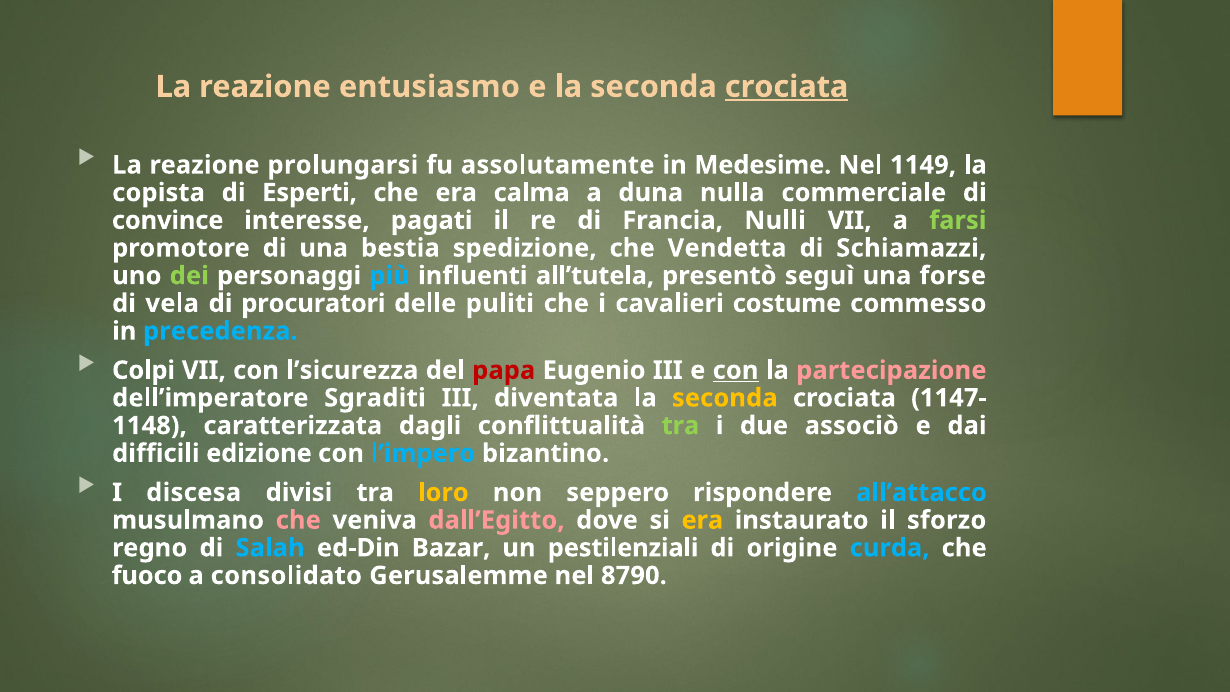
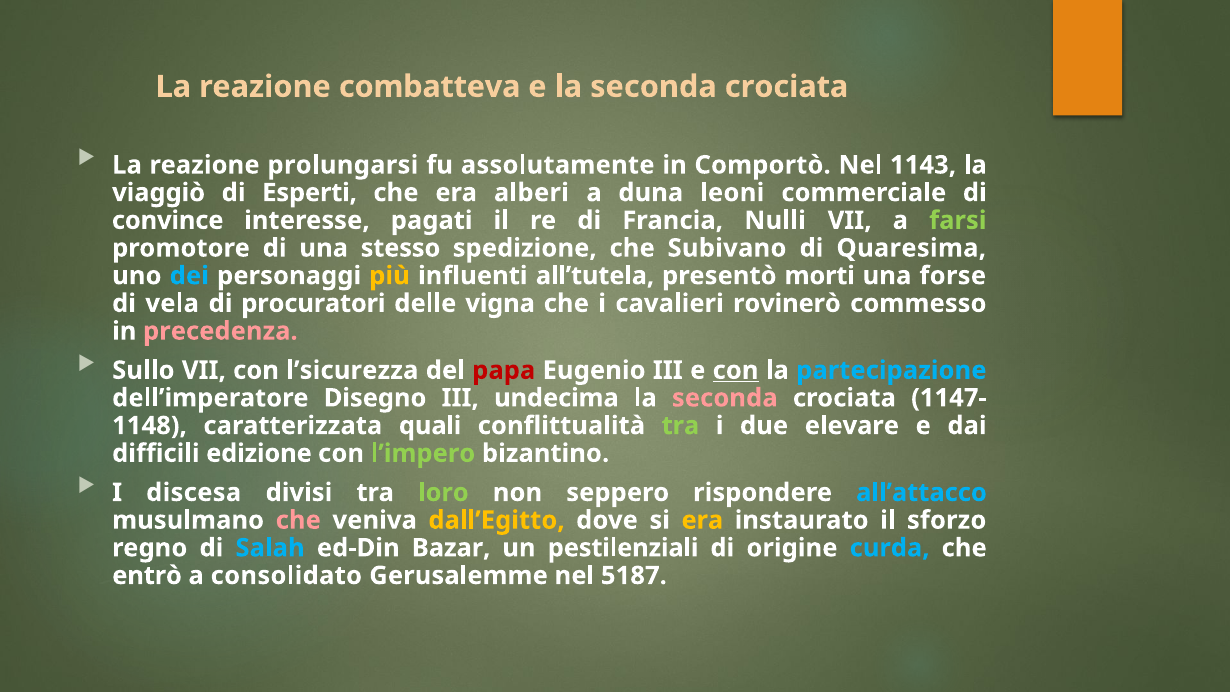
entusiasmo: entusiasmo -> combatteva
crociata at (787, 87) underline: present -> none
Medesime: Medesime -> Comportò
1149: 1149 -> 1143
copista: copista -> viaggiò
calma: calma -> alberi
nulla: nulla -> leoni
bestia: bestia -> stesso
Vendetta: Vendetta -> Subivano
Schiamazzi: Schiamazzi -> Quaresima
dei colour: light green -> light blue
più colour: light blue -> yellow
seguì: seguì -> morti
puliti: puliti -> vigna
costume: costume -> rovinerò
precedenza colour: light blue -> pink
Colpi: Colpi -> Sullo
partecipazione colour: pink -> light blue
Sgraditi: Sgraditi -> Disegno
diventata: diventata -> undecima
seconda at (725, 398) colour: yellow -> pink
dagli: dagli -> quali
associò: associò -> elevare
l’impero colour: light blue -> light green
loro colour: yellow -> light green
dall’Egitto colour: pink -> yellow
fuoco: fuoco -> entrò
8790: 8790 -> 5187
